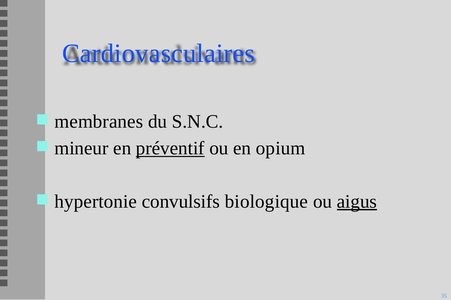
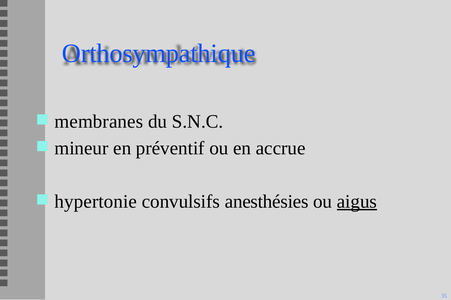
Cardiovasculaires: Cardiovasculaires -> Orthosympathique
préventif underline: present -> none
opium: opium -> accrue
biologique: biologique -> anesthésies
